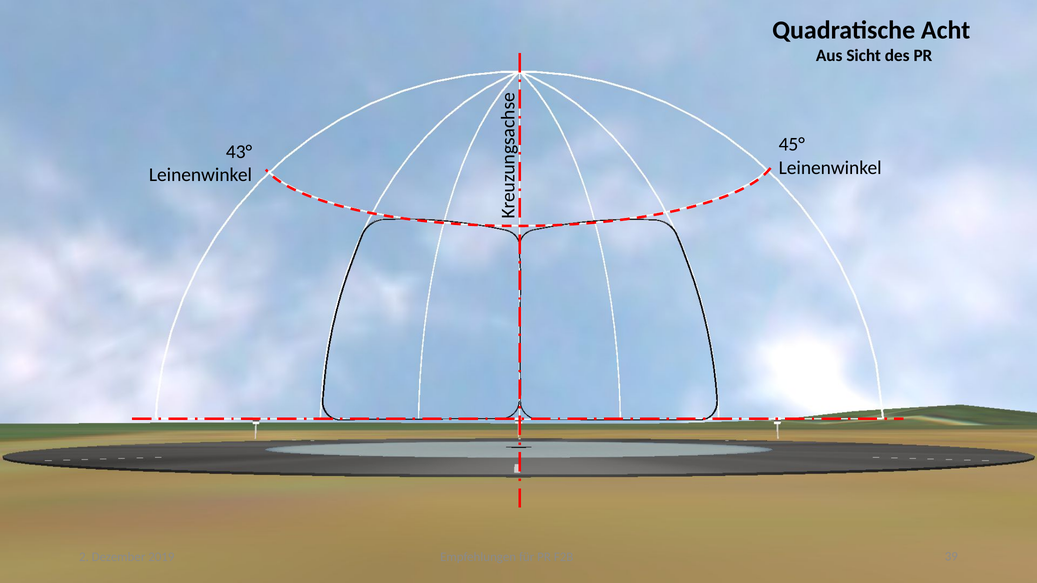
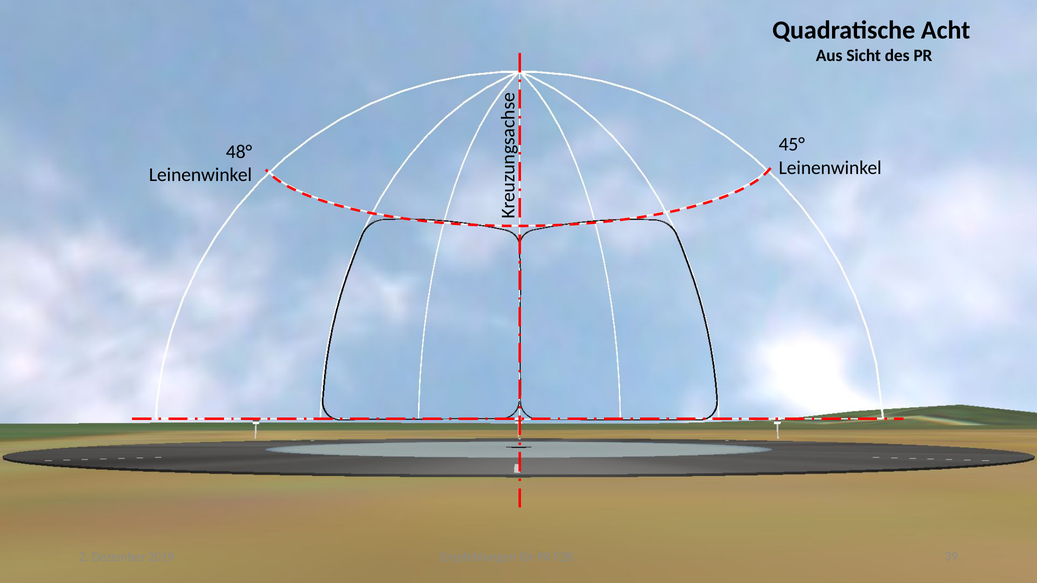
43°: 43° -> 48°
